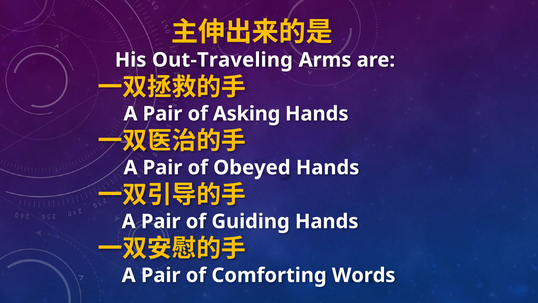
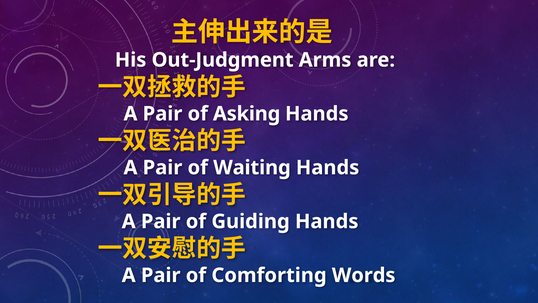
Out-Traveling: Out-Traveling -> Out-Judgment
Obeyed: Obeyed -> Waiting
